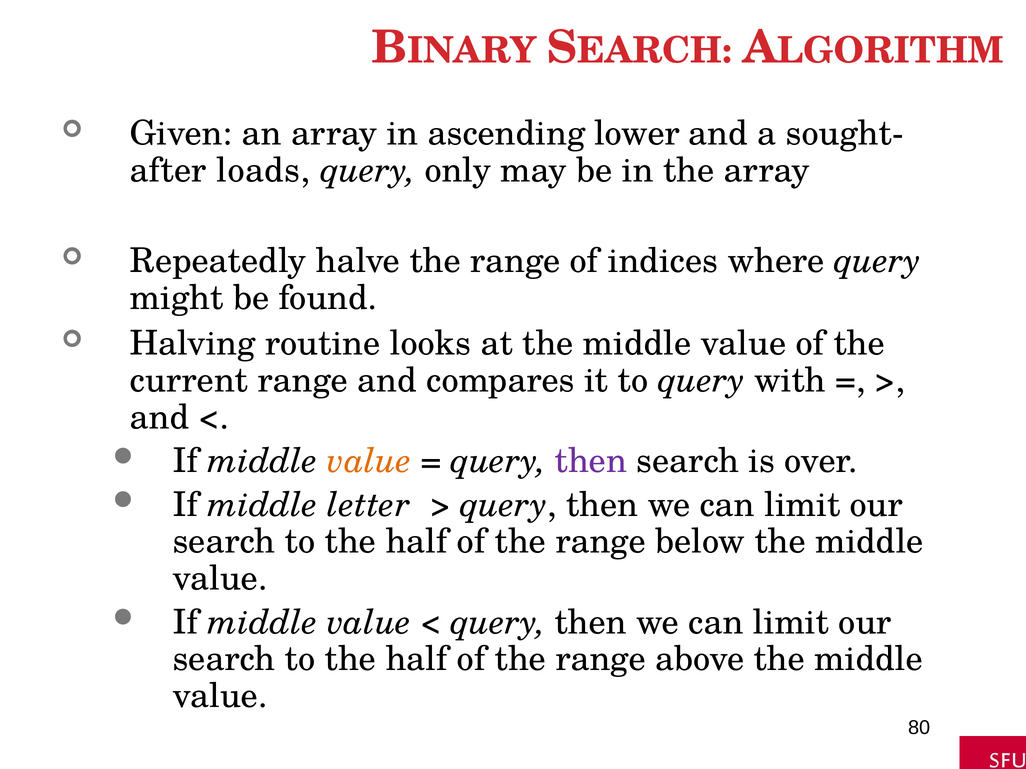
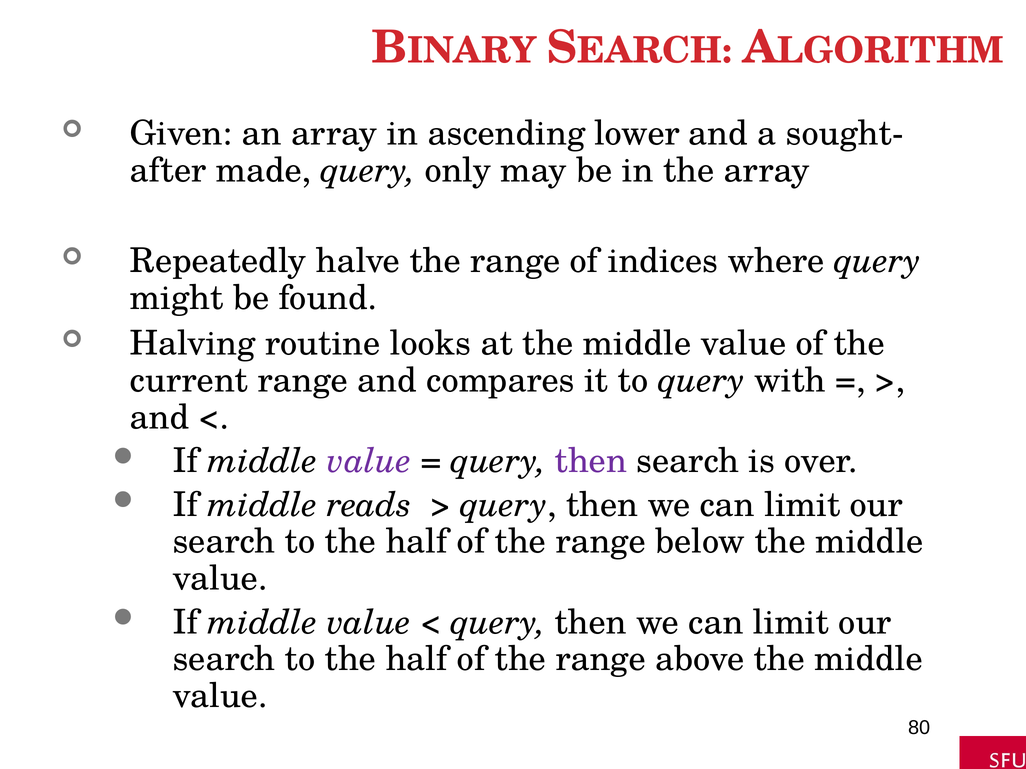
loads: loads -> made
value at (369, 461) colour: orange -> purple
letter: letter -> reads
